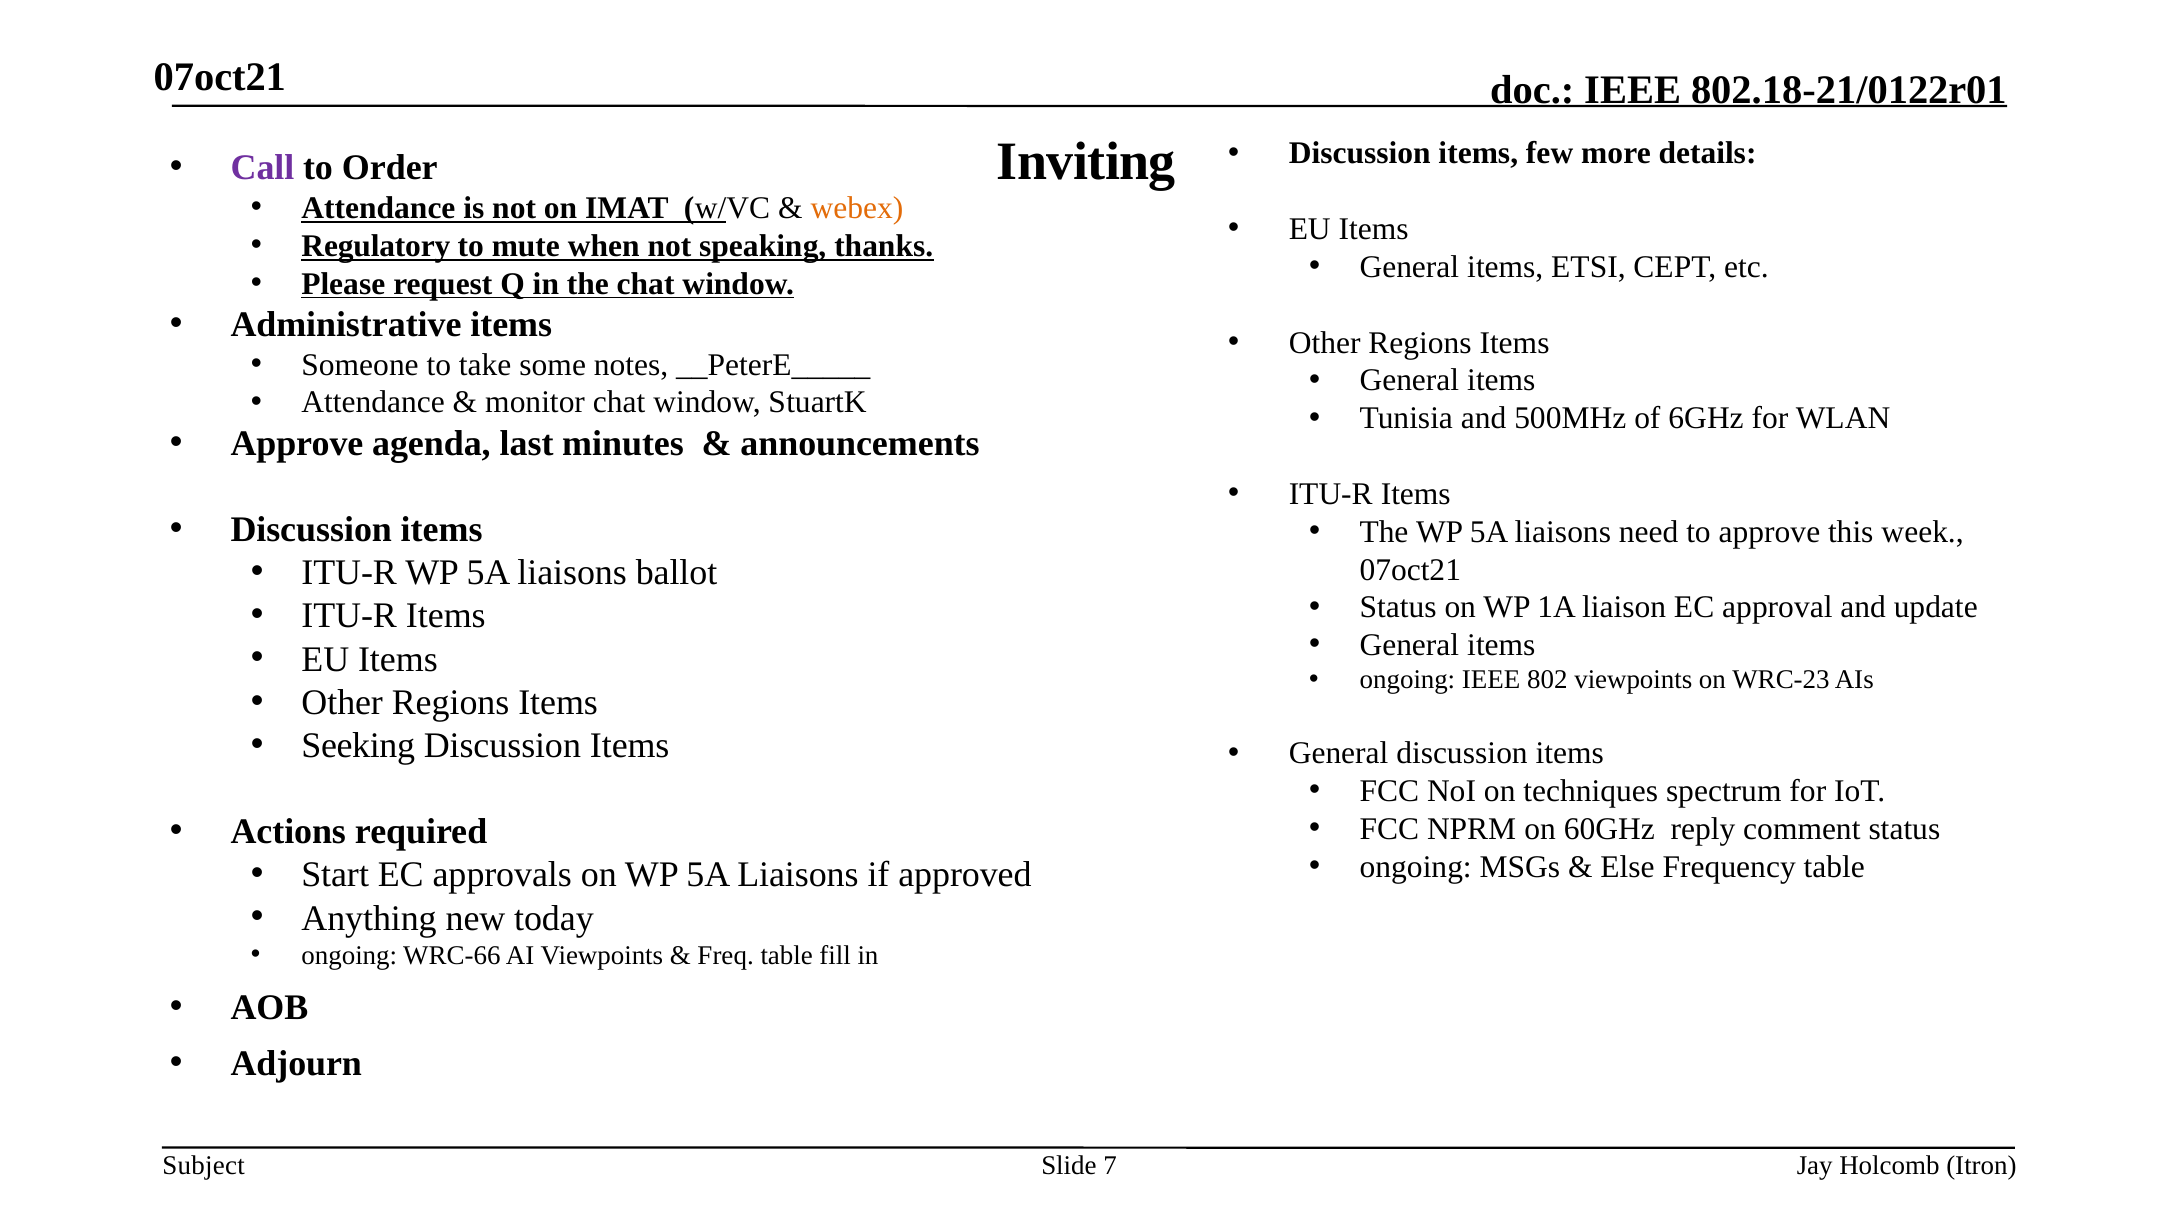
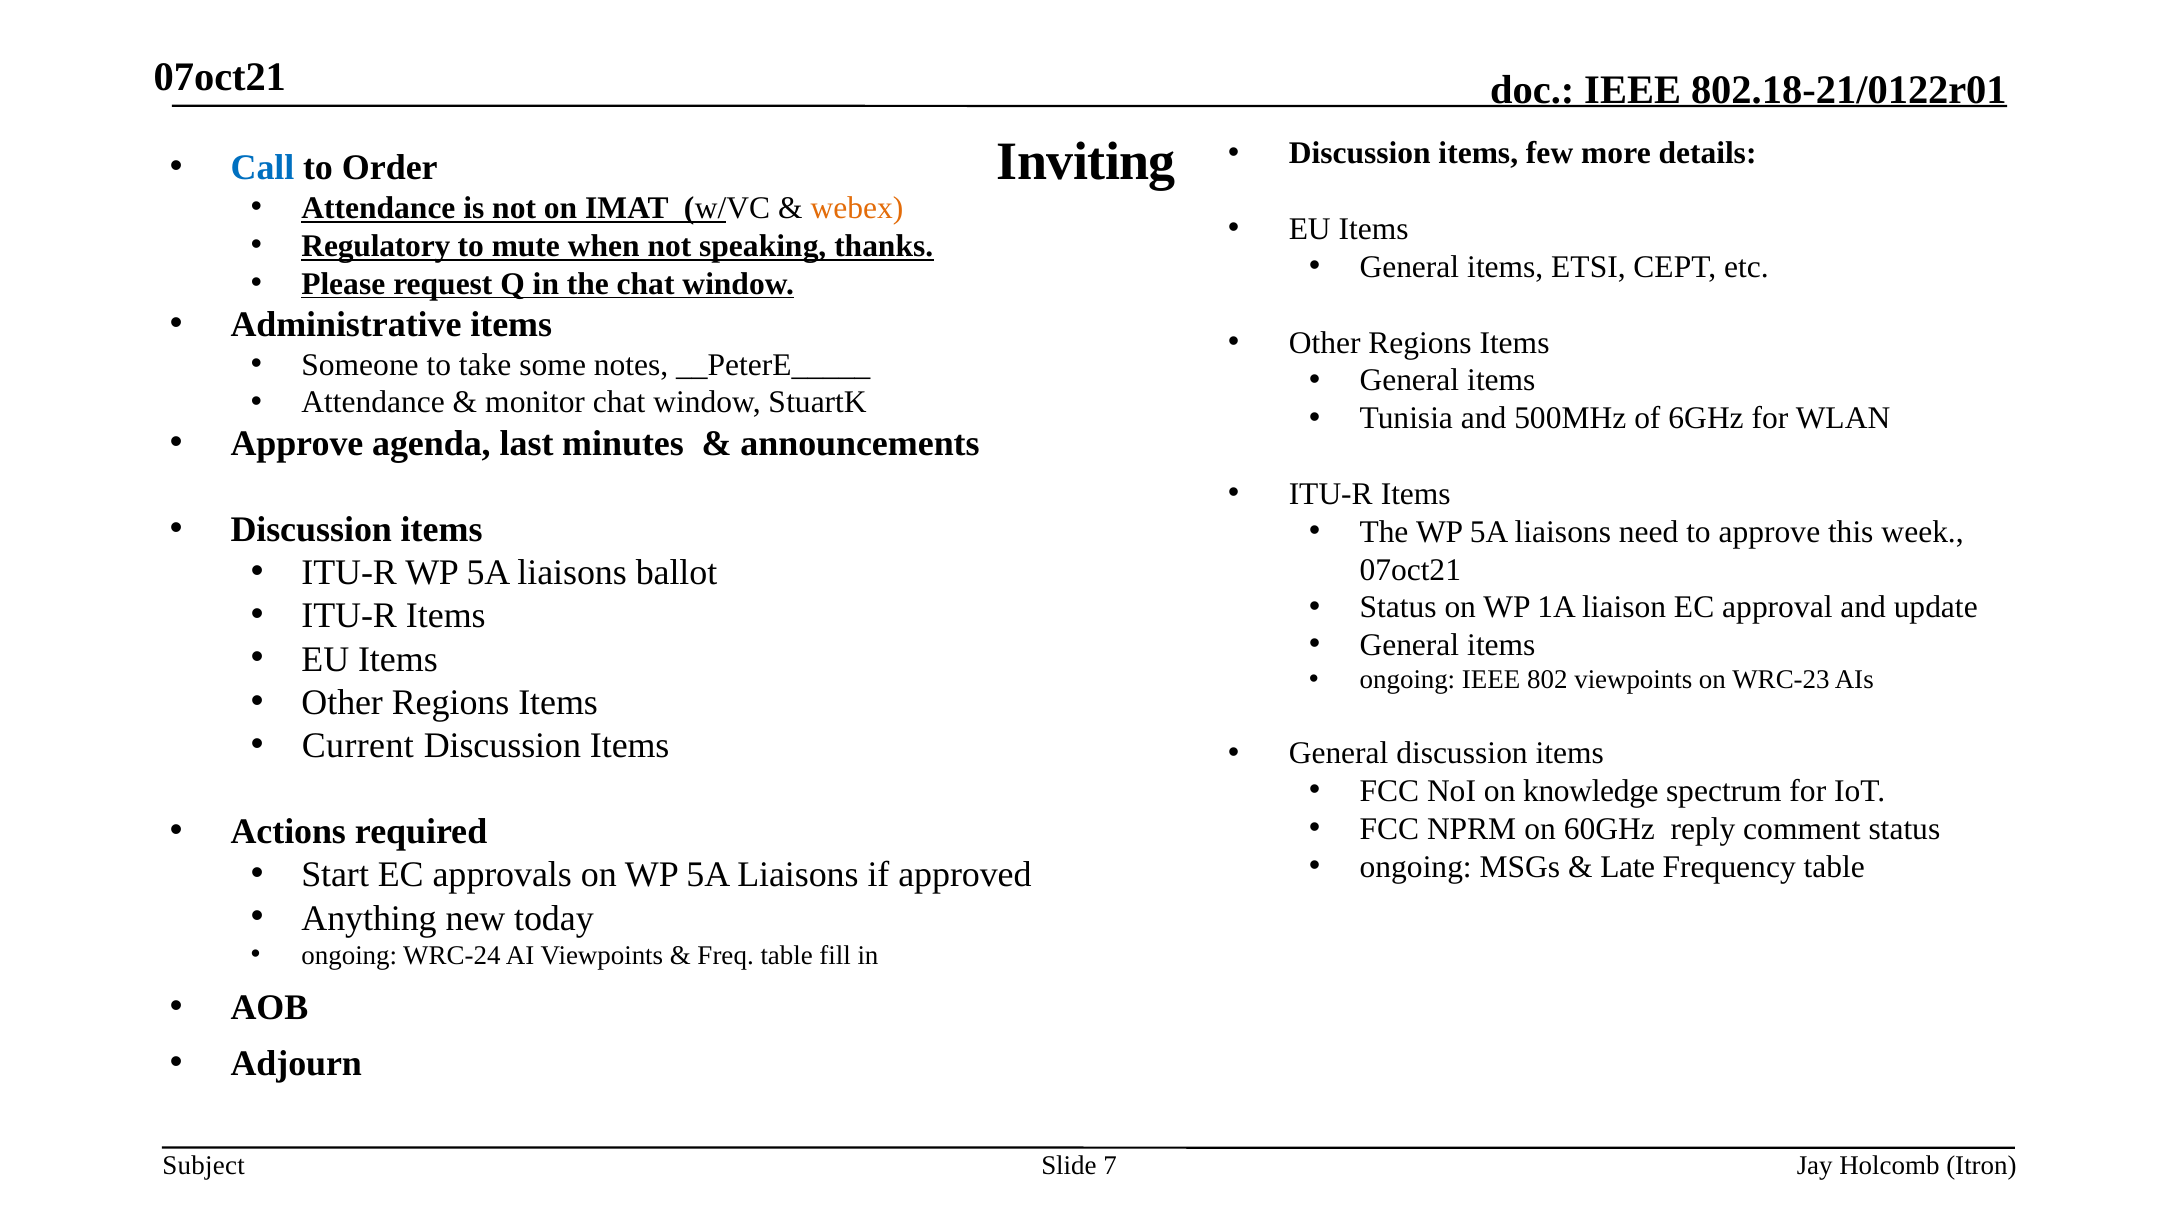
Call colour: purple -> blue
Seeking: Seeking -> Current
techniques: techniques -> knowledge
Else: Else -> Late
WRC-66: WRC-66 -> WRC-24
